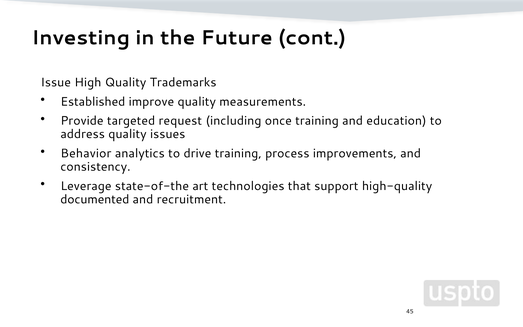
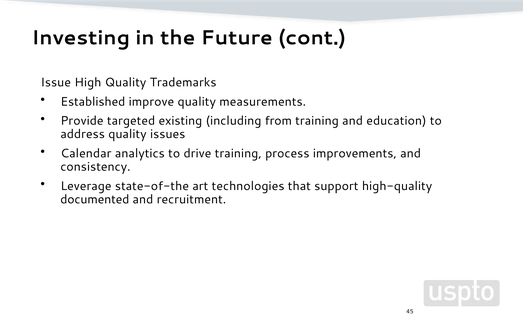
request: request -> existing
once: once -> from
Behavior: Behavior -> Calendar
